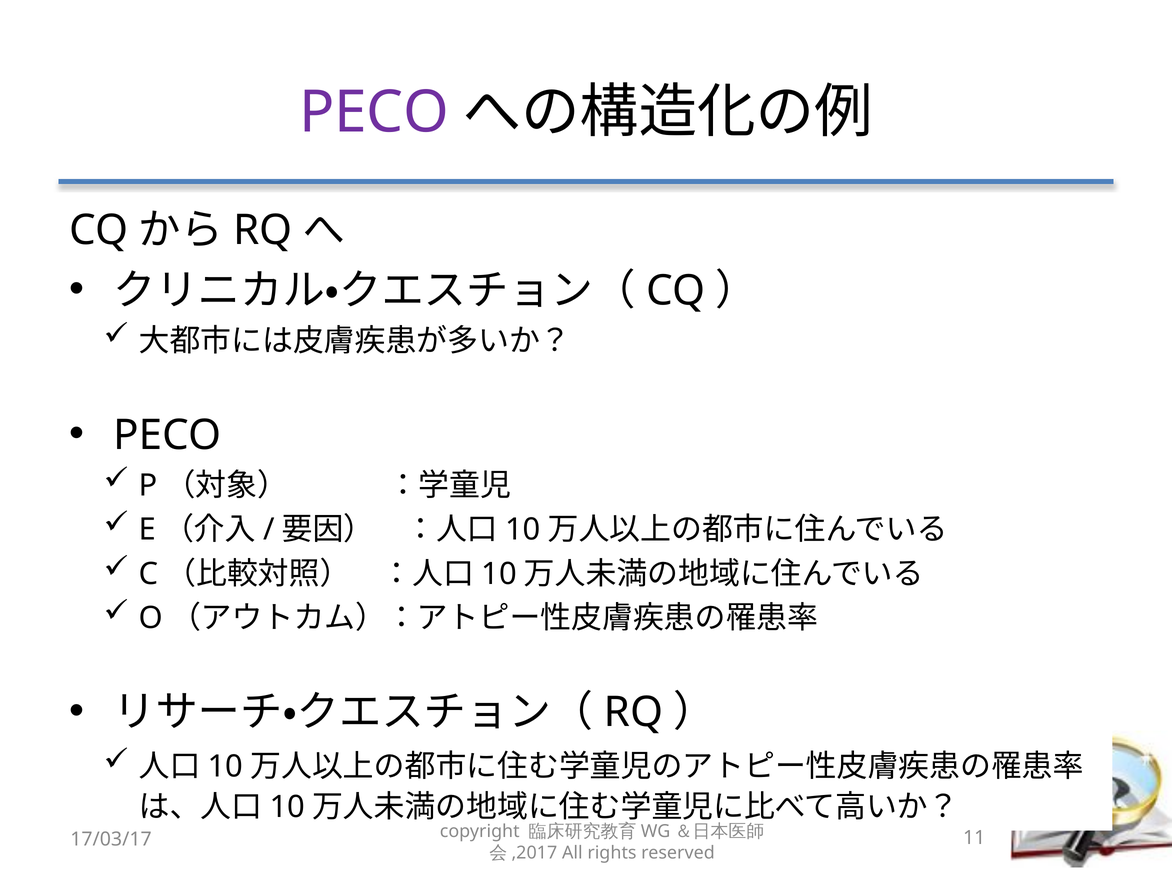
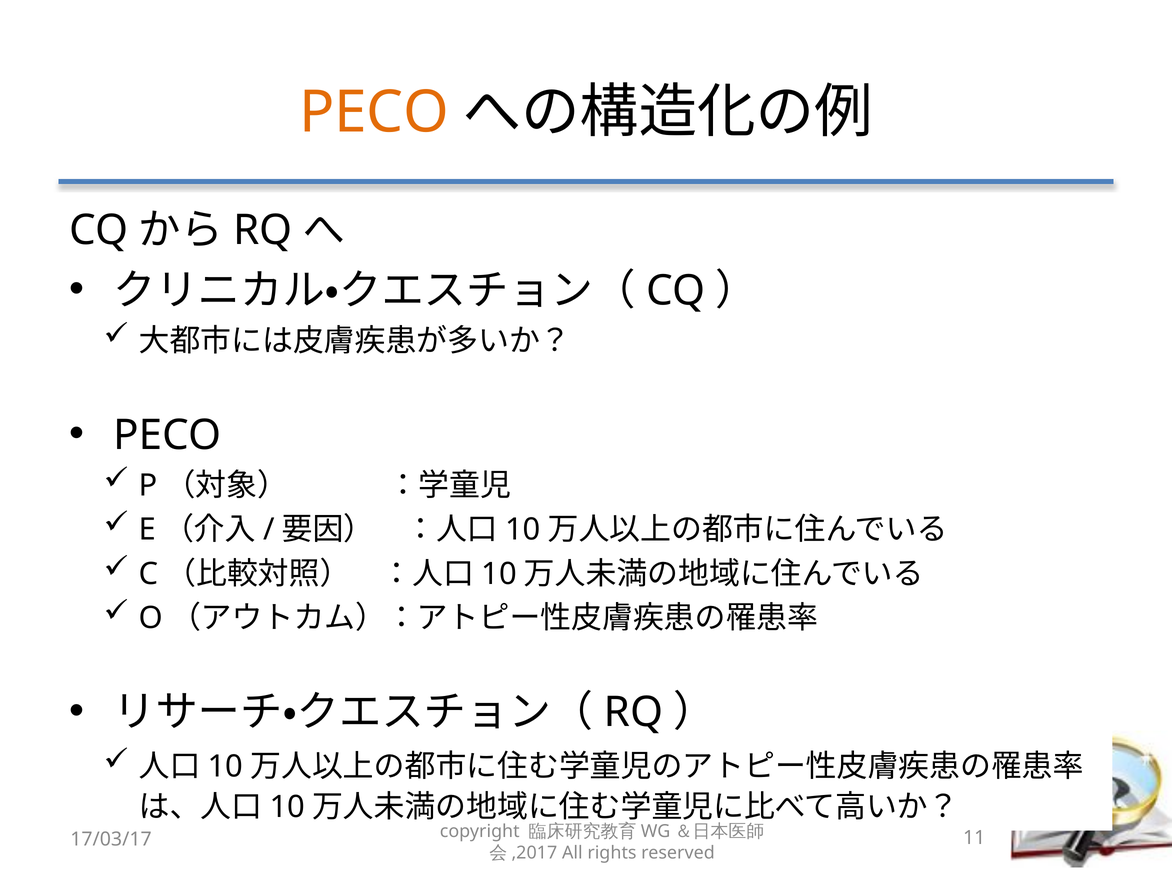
PECO at (374, 113) colour: purple -> orange
